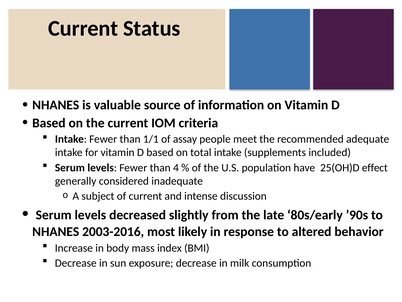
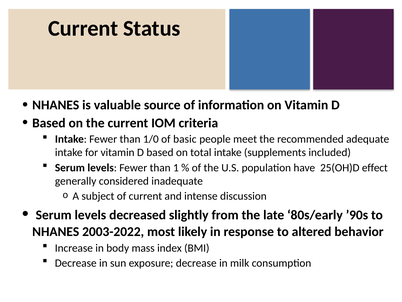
1/1: 1/1 -> 1/0
assay: assay -> basic
4: 4 -> 1
2003-2016: 2003-2016 -> 2003-2022
